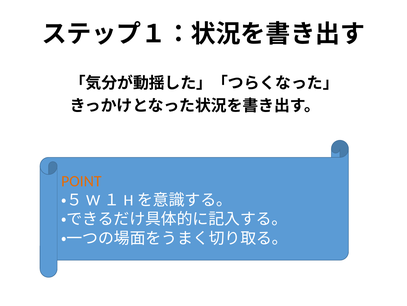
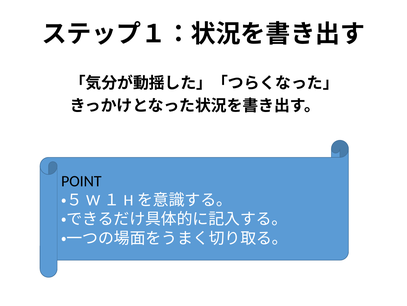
POINT colour: orange -> black
